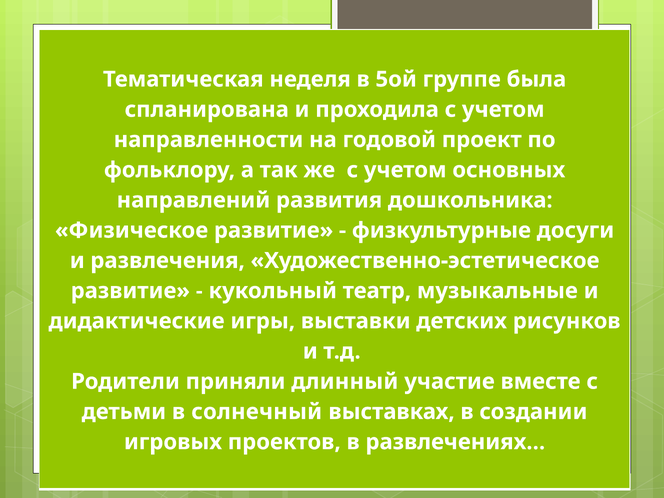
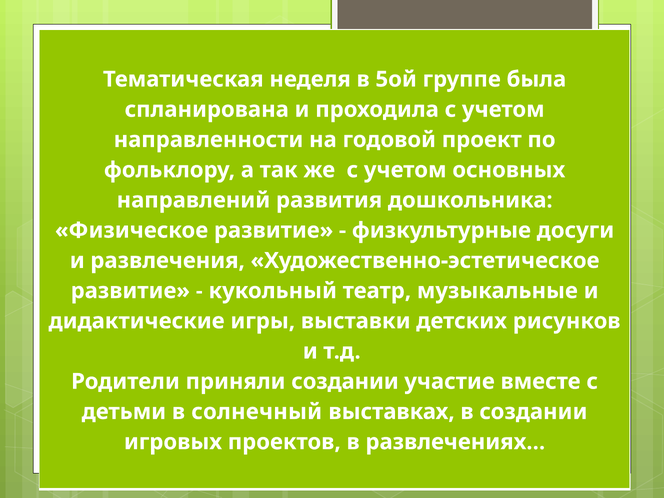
приняли длинный: длинный -> создании
